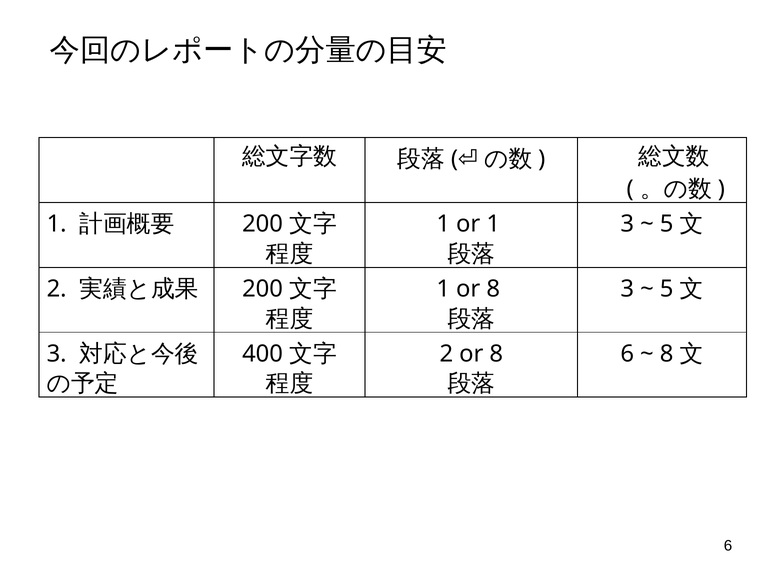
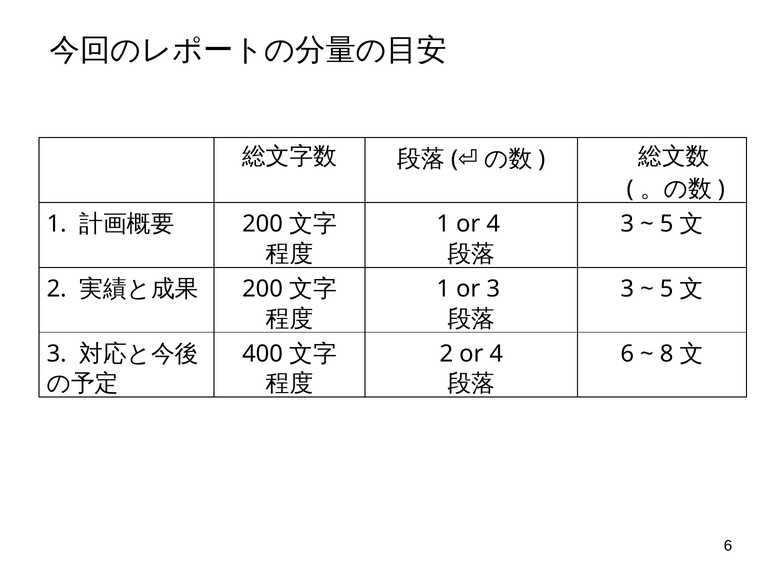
1 or 1: 1 -> 4
1 or 8: 8 -> 3
2 or 8: 8 -> 4
